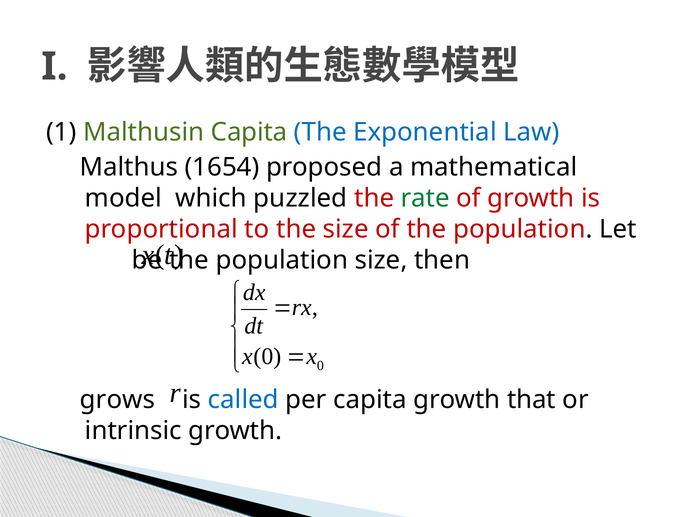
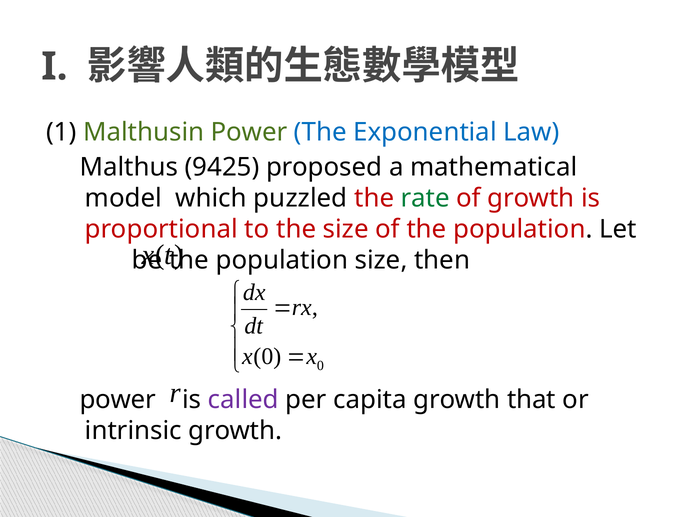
Malthusin Capita: Capita -> Power
1654: 1654 -> 9425
grows at (117, 400): grows -> power
called colour: blue -> purple
